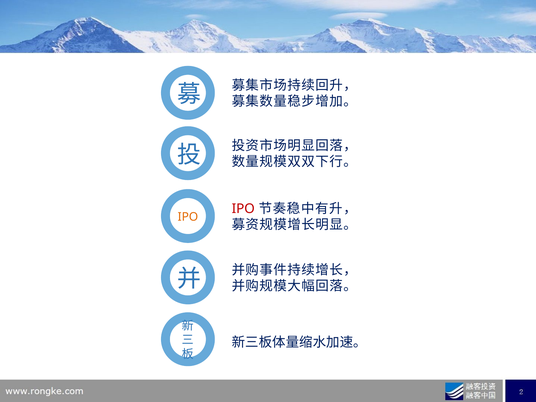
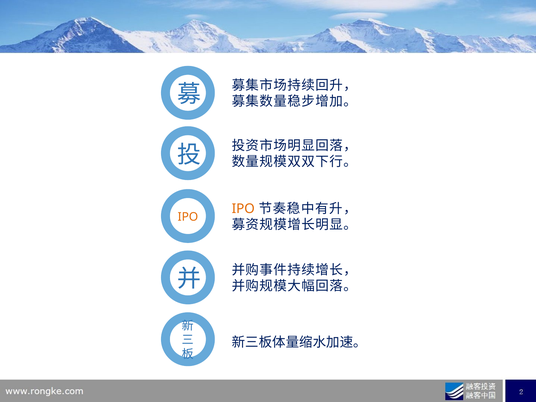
IPO at (243, 209) colour: red -> orange
